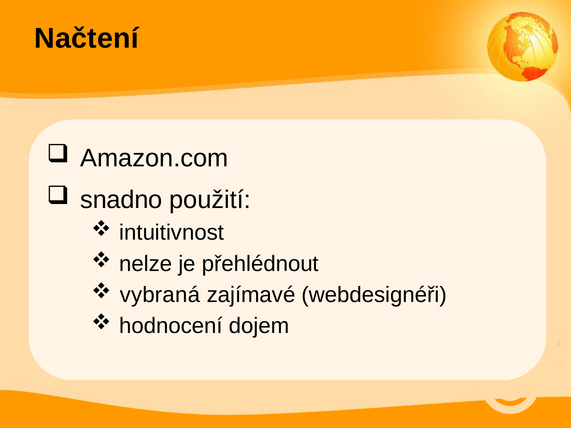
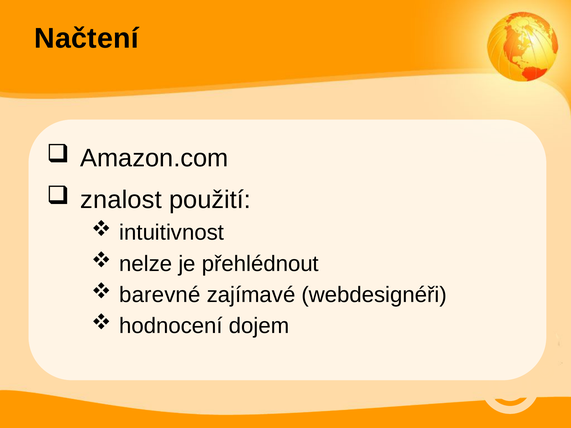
snadno: snadno -> znalost
vybraná: vybraná -> barevné
